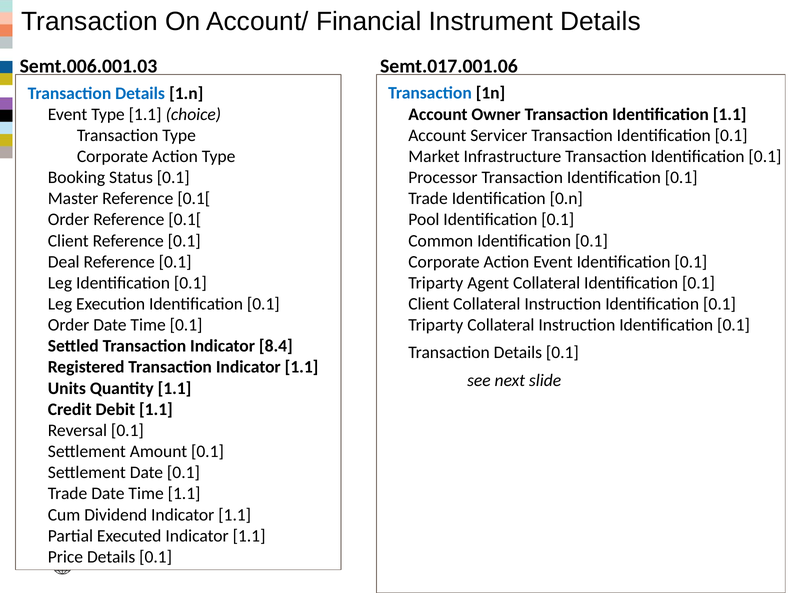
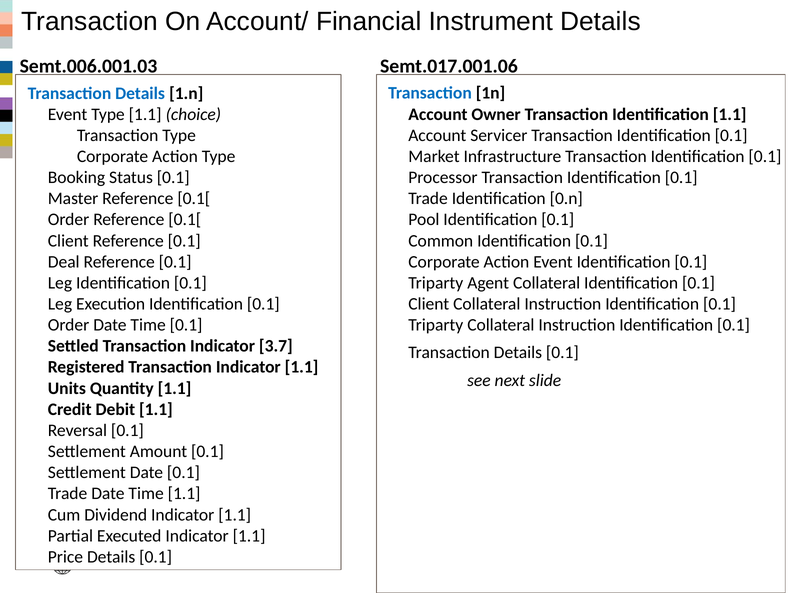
8.4: 8.4 -> 3.7
